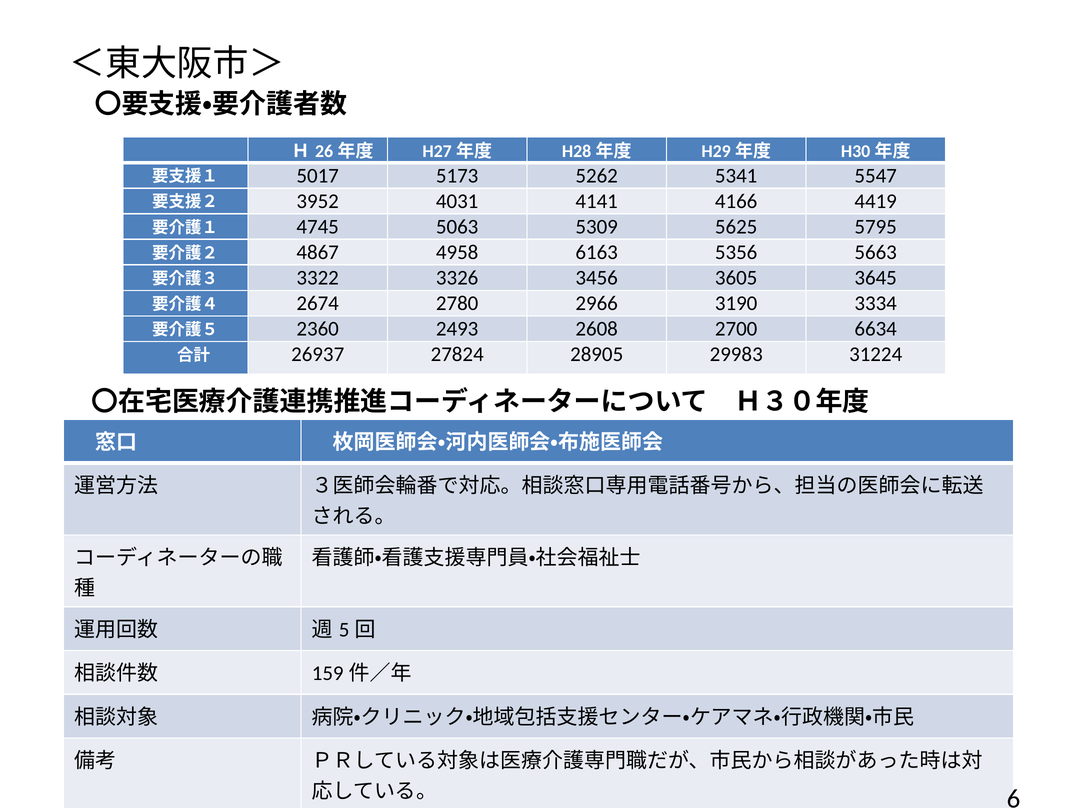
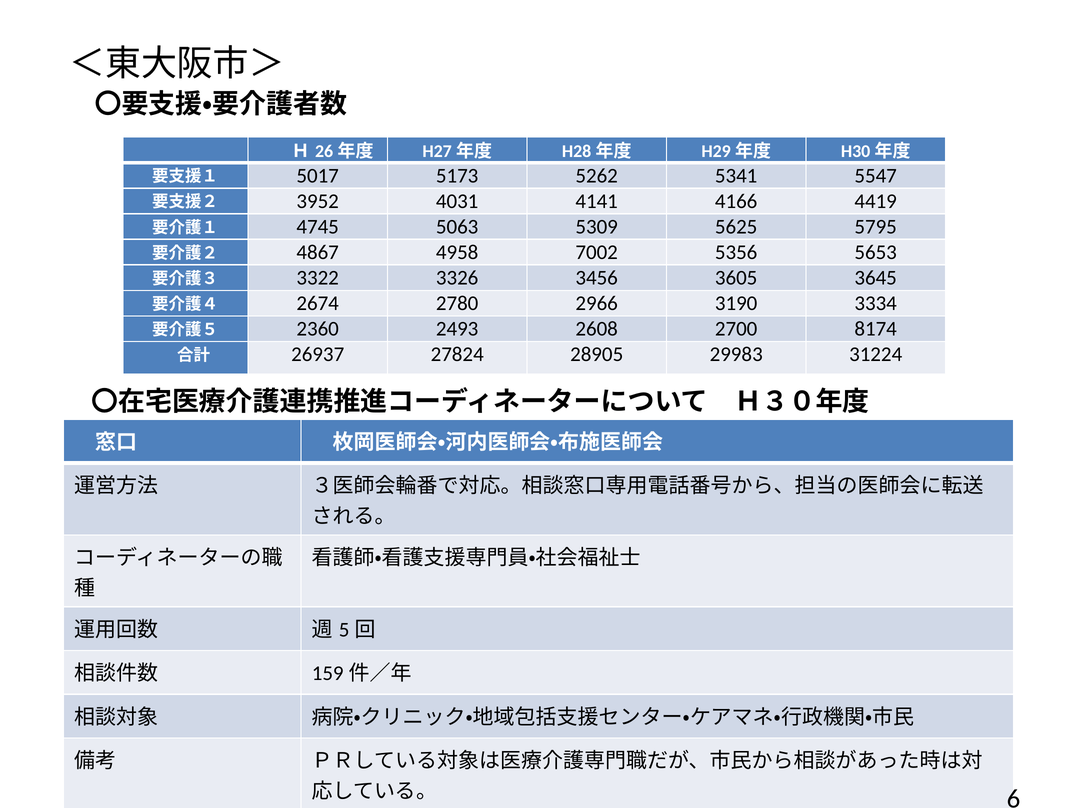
6163: 6163 -> 7002
5663: 5663 -> 5653
6634: 6634 -> 8174
